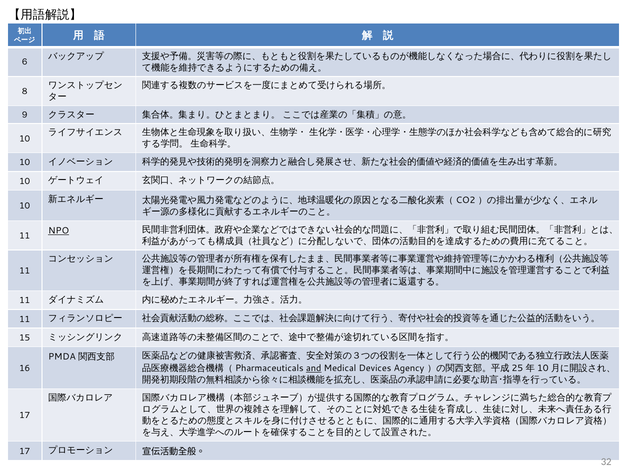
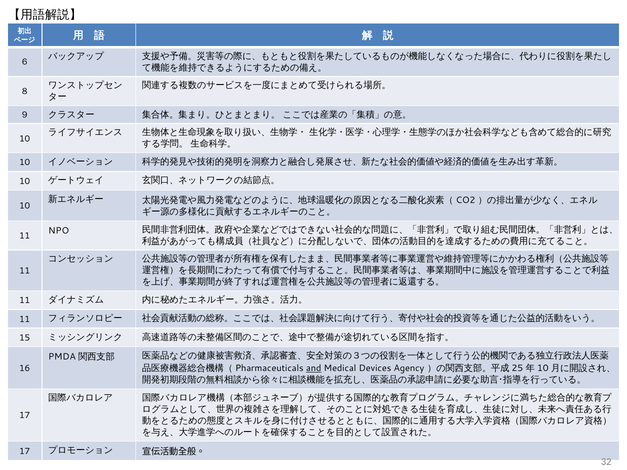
NPO underline: present -> none
